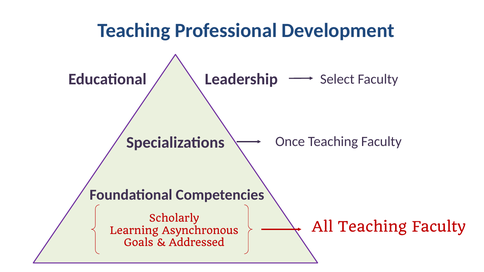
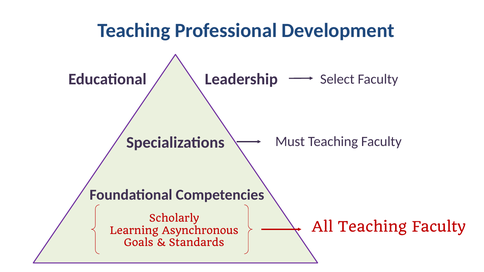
Once: Once -> Must
Addressed: Addressed -> Standards
